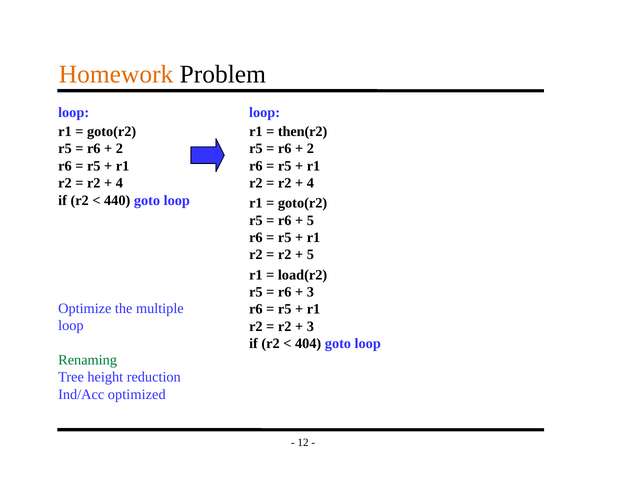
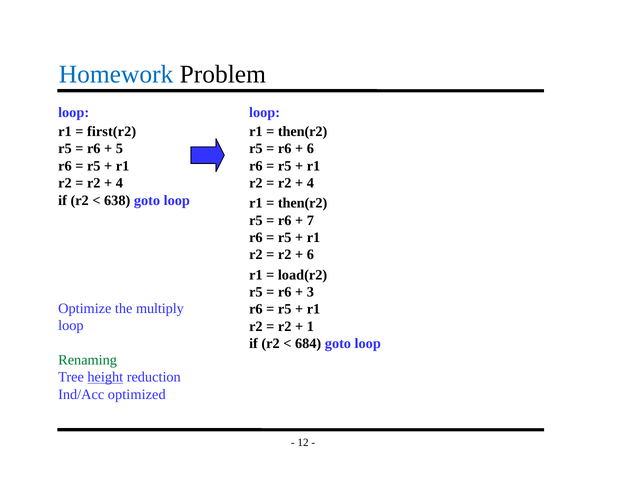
Homework colour: orange -> blue
goto(r2 at (112, 132): goto(r2 -> first(r2
2 at (119, 149): 2 -> 5
2 at (310, 149): 2 -> 6
440: 440 -> 638
goto(r2 at (303, 203): goto(r2 -> then(r2
5 at (310, 220): 5 -> 7
5 at (310, 255): 5 -> 6
multiple: multiple -> multiply
3 at (310, 326): 3 -> 1
404: 404 -> 684
height underline: none -> present
